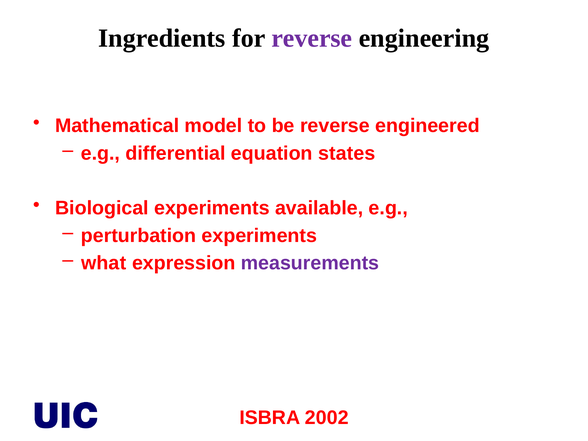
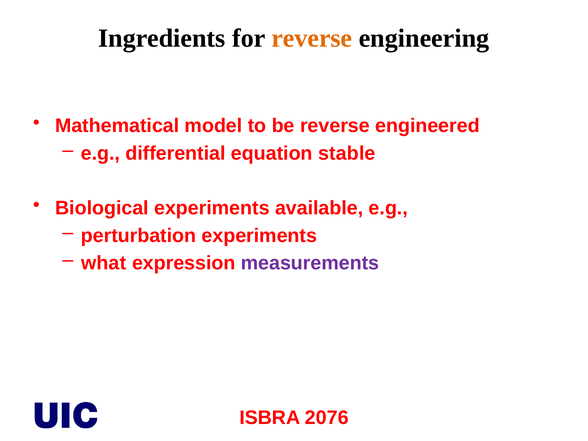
reverse at (312, 38) colour: purple -> orange
states: states -> stable
2002: 2002 -> 2076
